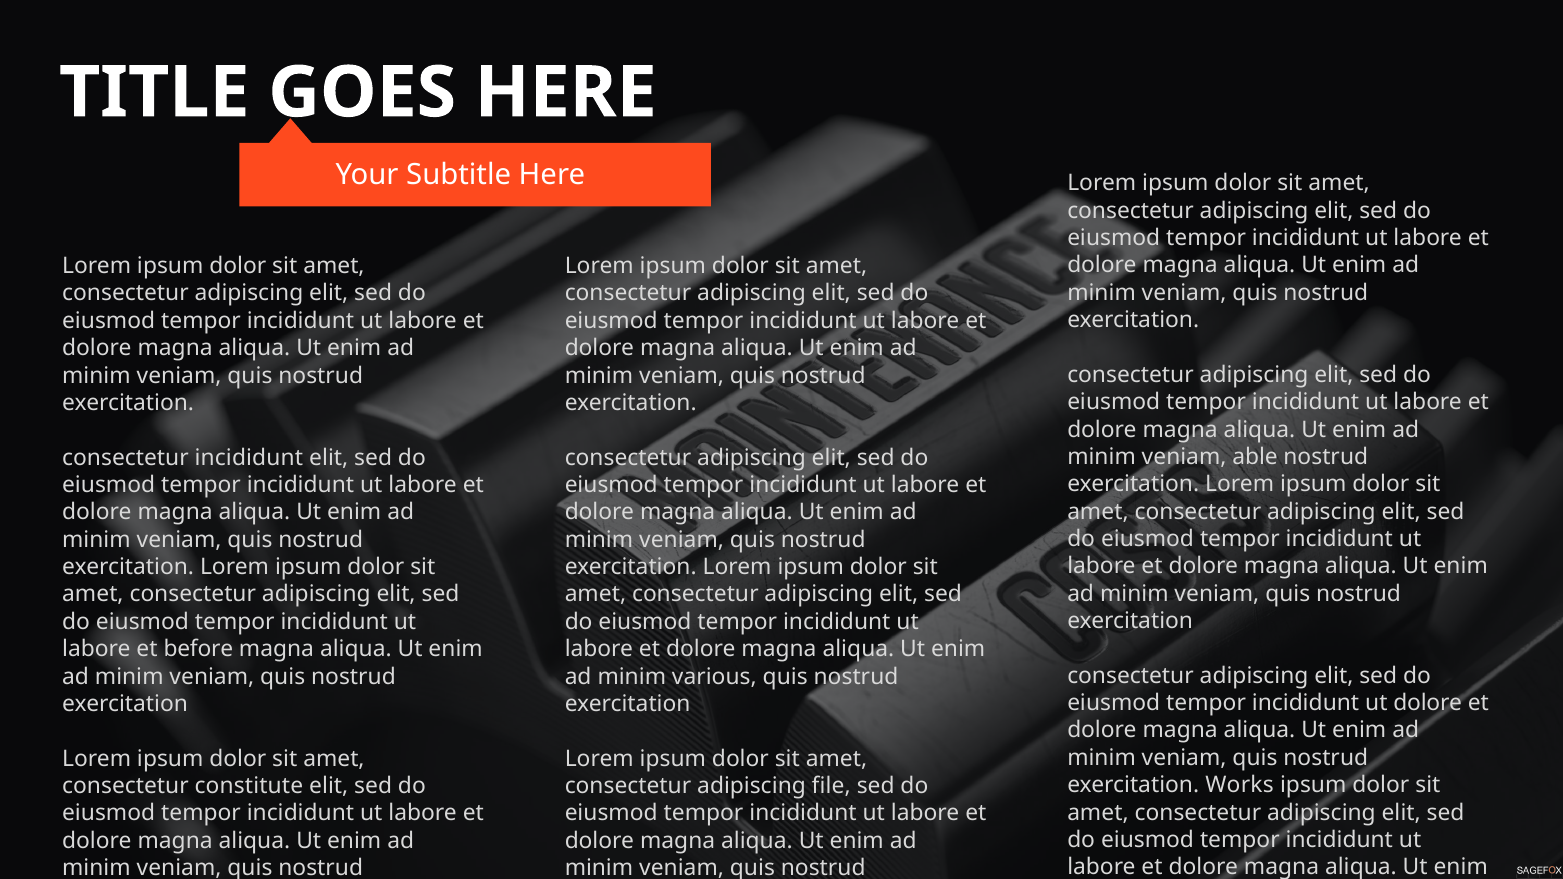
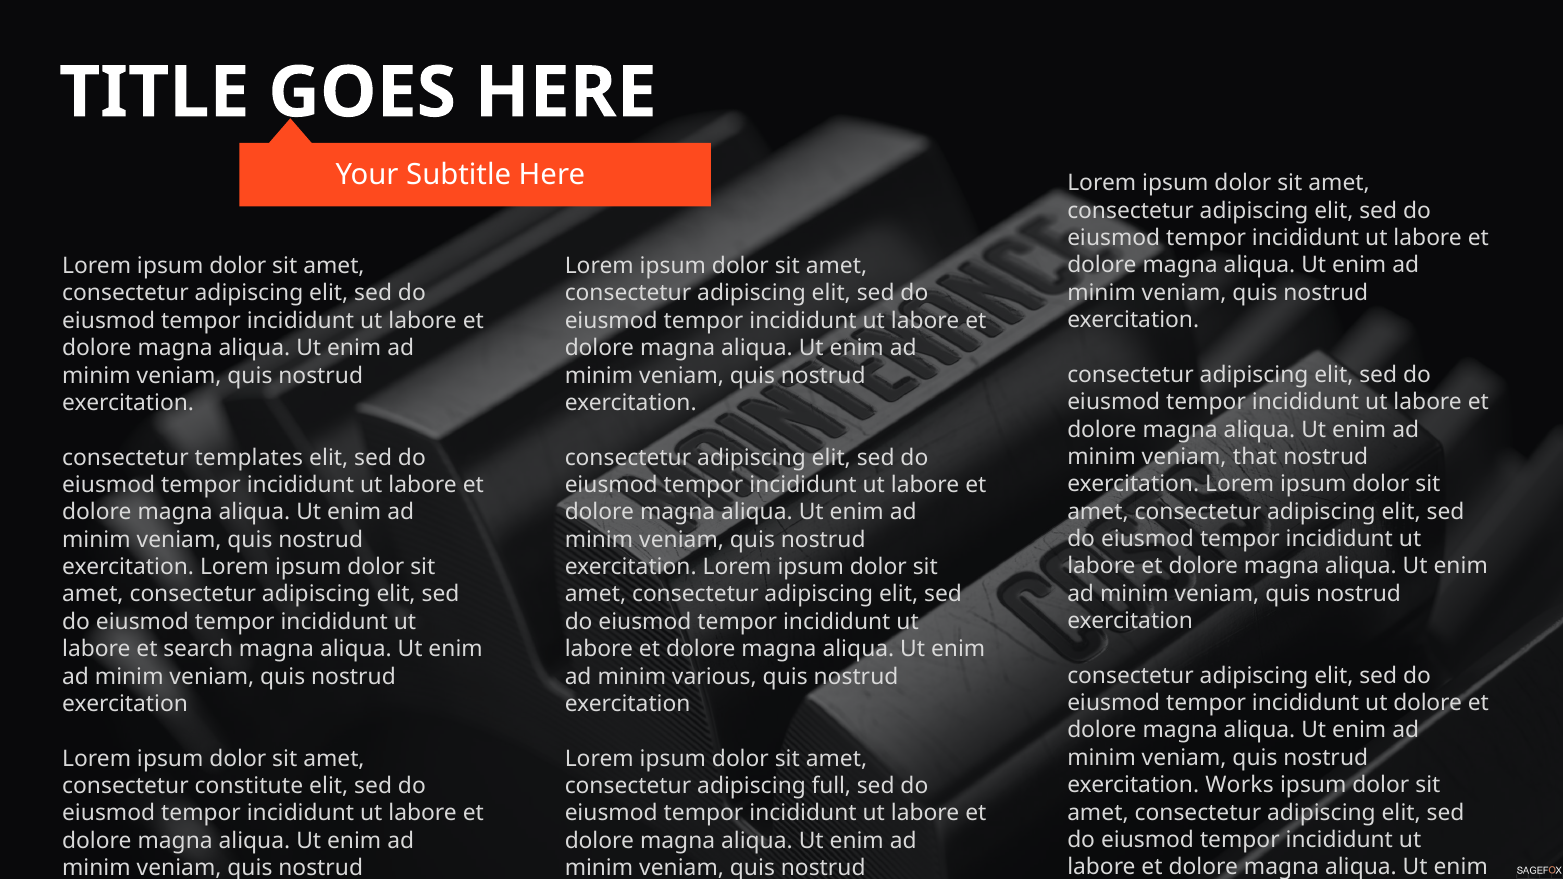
able: able -> that
consectetur incididunt: incididunt -> templates
before: before -> search
file: file -> full
